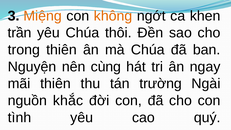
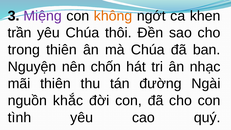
Miệng colour: orange -> purple
cùng: cùng -> chốn
ngay: ngay -> nhạc
trường: trường -> đường
